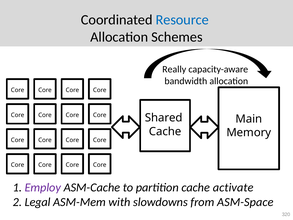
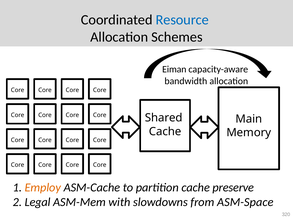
Really: Really -> Eiman
Employ colour: purple -> orange
activate: activate -> preserve
